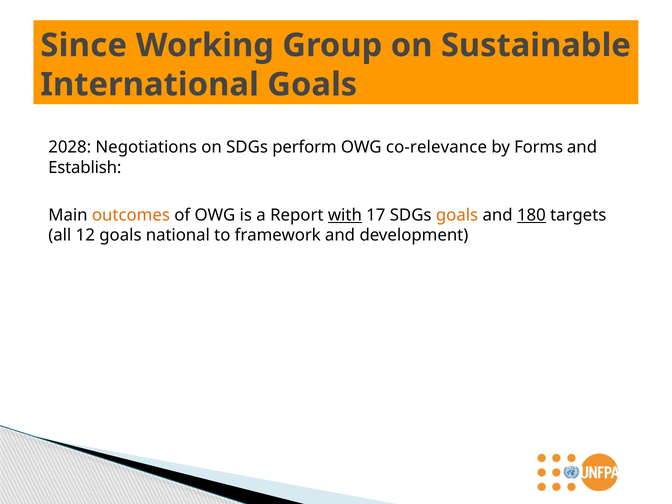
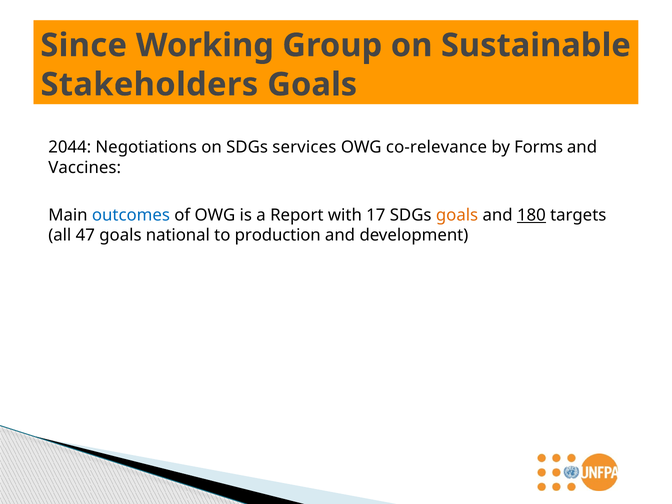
International: International -> Stakeholders
2028: 2028 -> 2044
perform: perform -> services
Establish: Establish -> Vaccines
outcomes colour: orange -> blue
with underline: present -> none
12: 12 -> 47
framework: framework -> production
